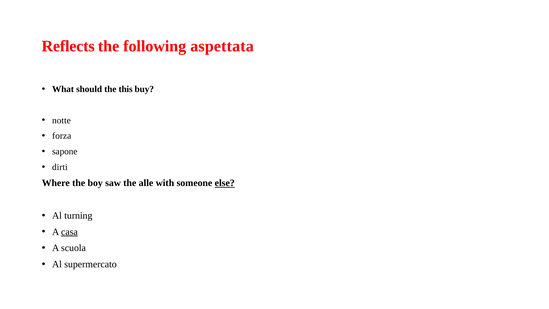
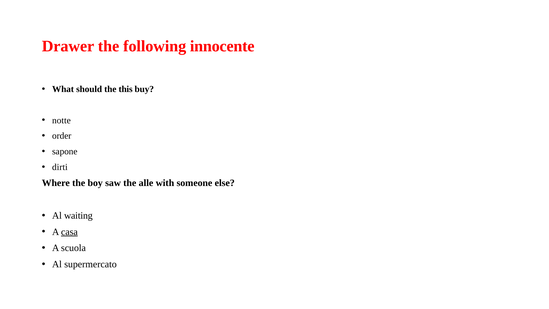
Reflects: Reflects -> Drawer
aspettata: aspettata -> innocente
forza: forza -> order
else underline: present -> none
turning: turning -> waiting
